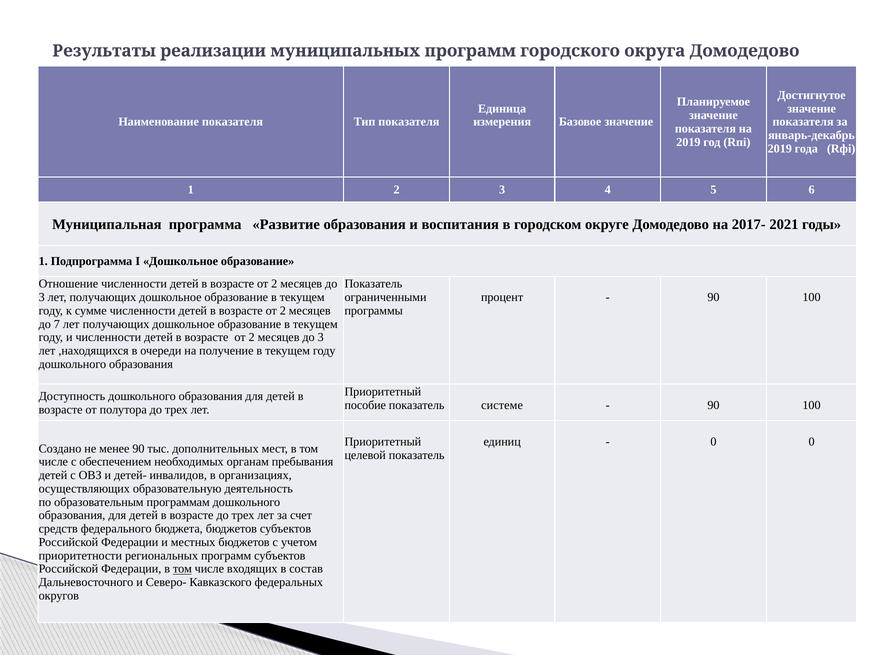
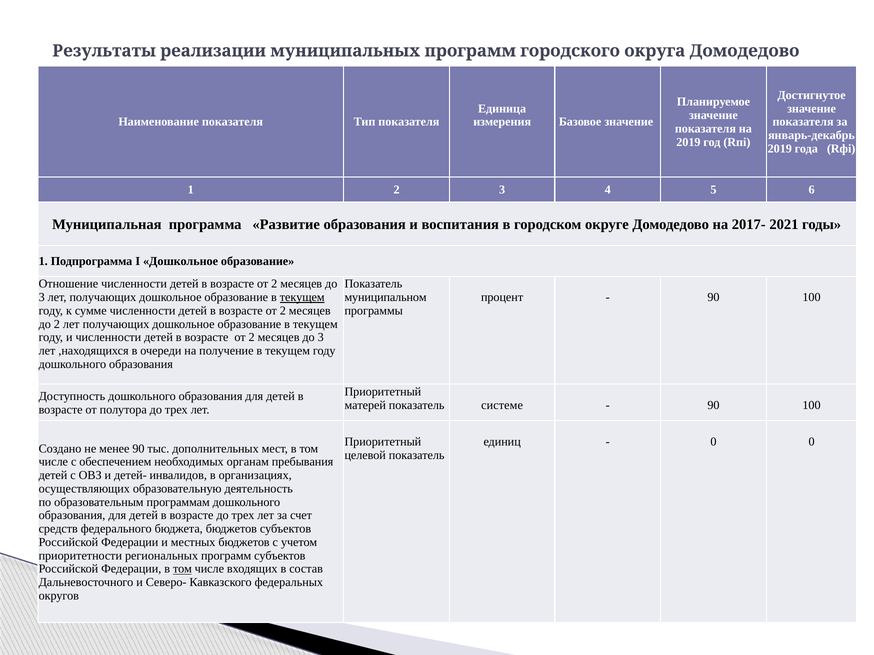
текущем at (302, 298) underline: none -> present
ограниченными: ограниченными -> муниципальном
до 7: 7 -> 2
пособие: пособие -> матерей
